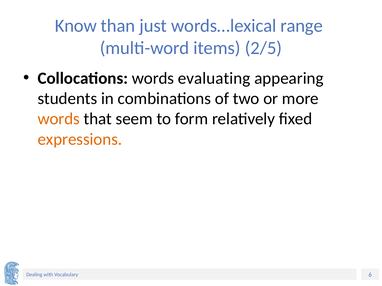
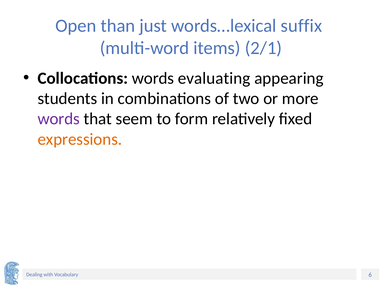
Know: Know -> Open
range: range -> suffix
2/5: 2/5 -> 2/1
words at (59, 119) colour: orange -> purple
